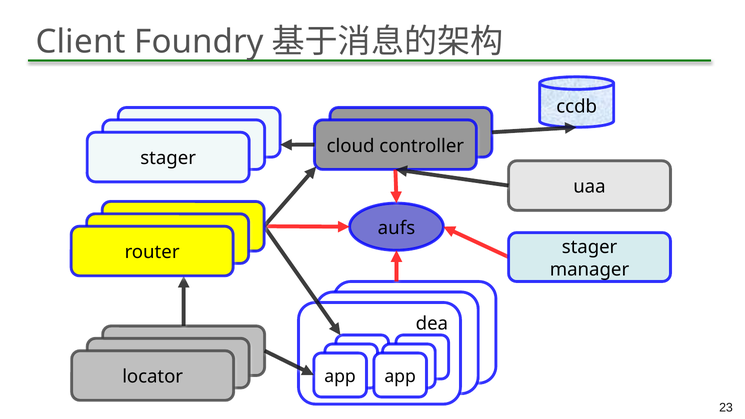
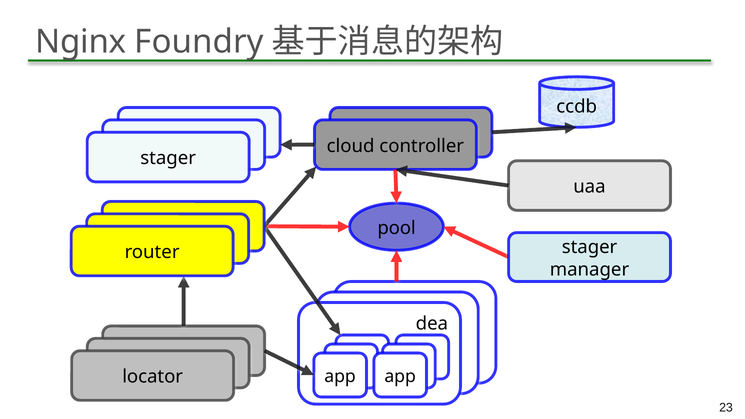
Client: Client -> Nginx
aufs: aufs -> pool
